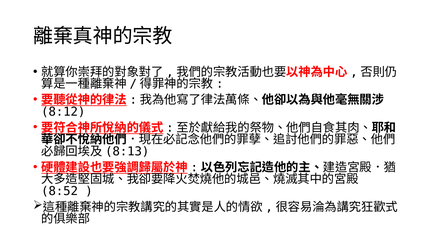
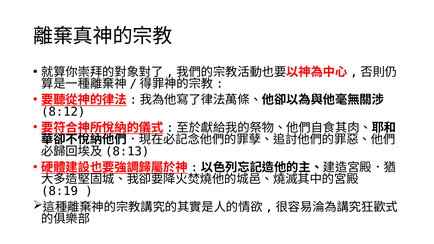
8:52: 8:52 -> 8:19
